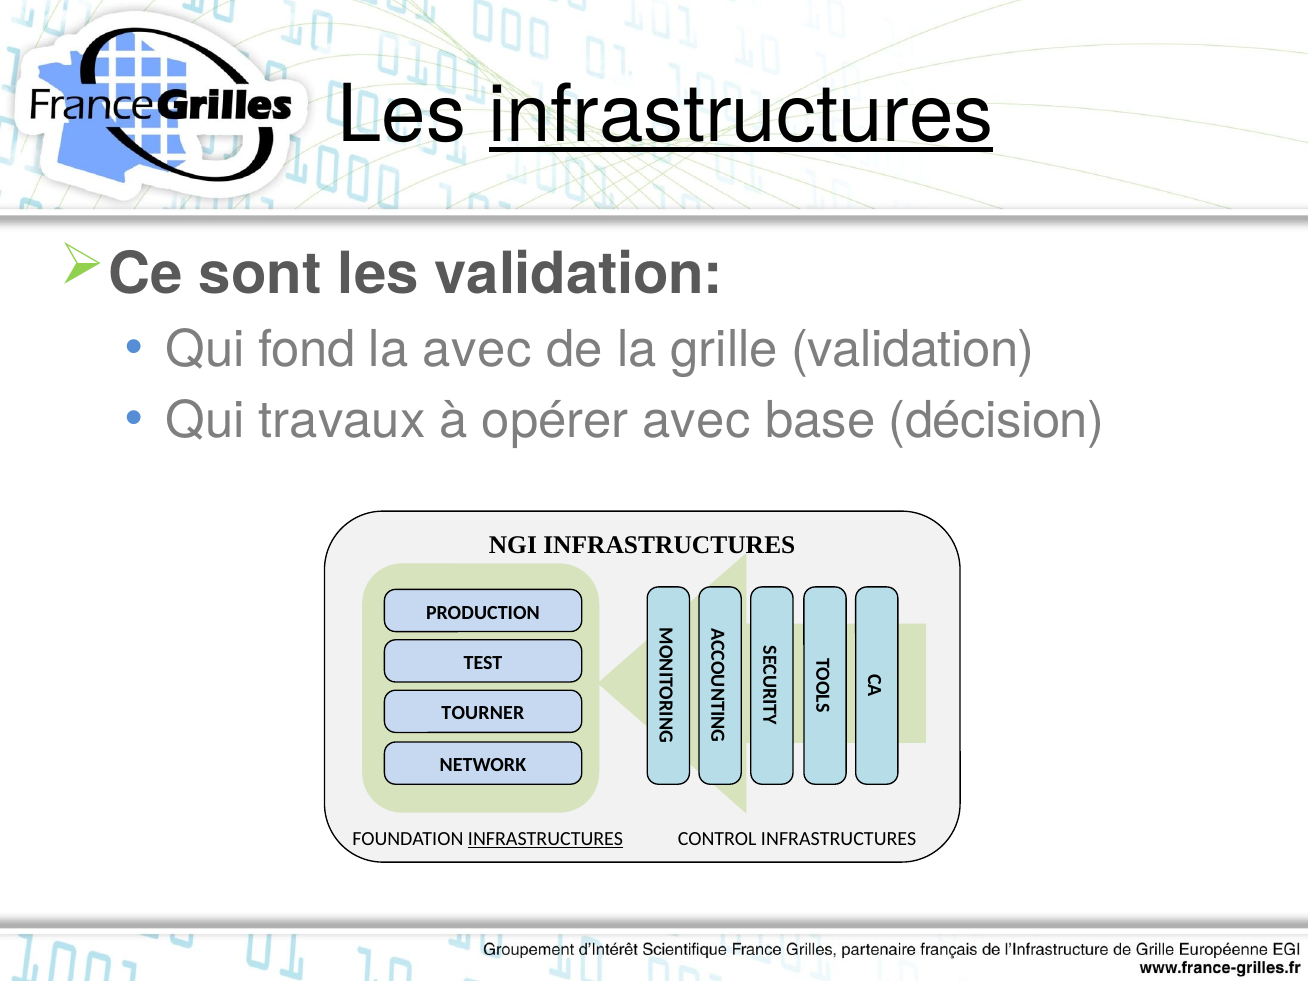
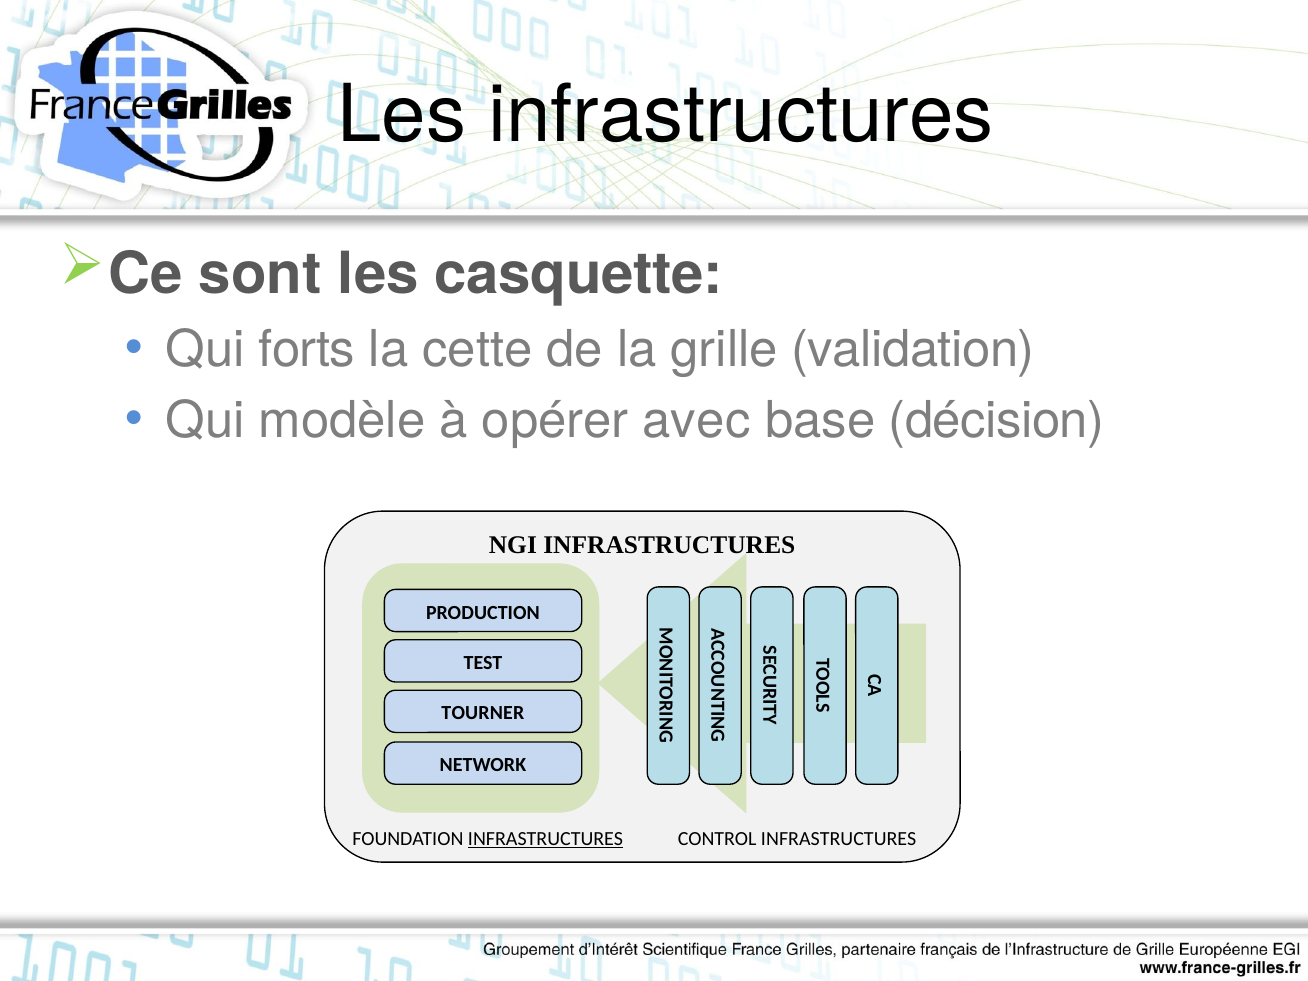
infrastructures at (741, 115) underline: present -> none
les validation: validation -> casquette
fond: fond -> forts
la avec: avec -> cette
travaux: travaux -> modèle
